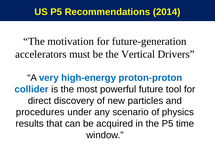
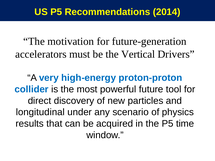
procedures: procedures -> longitudinal
